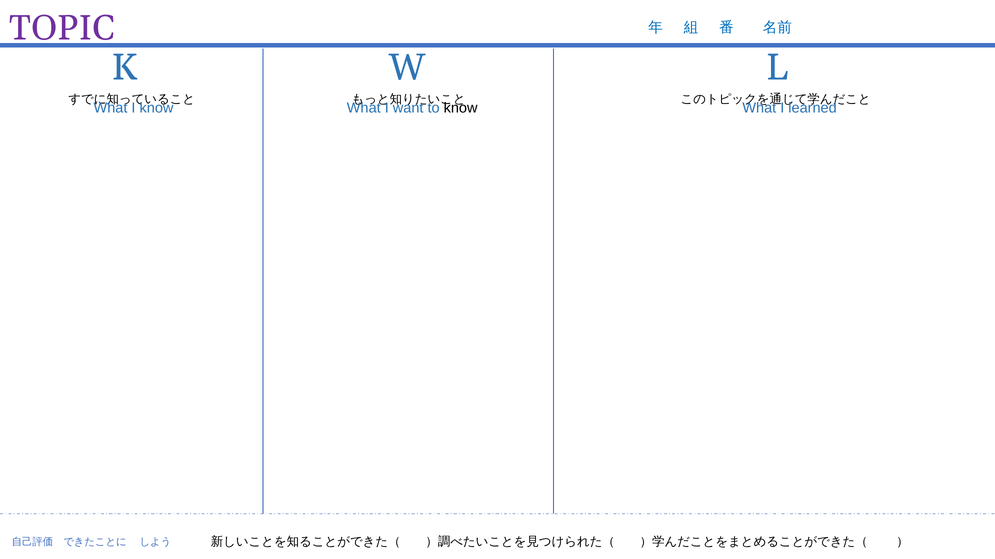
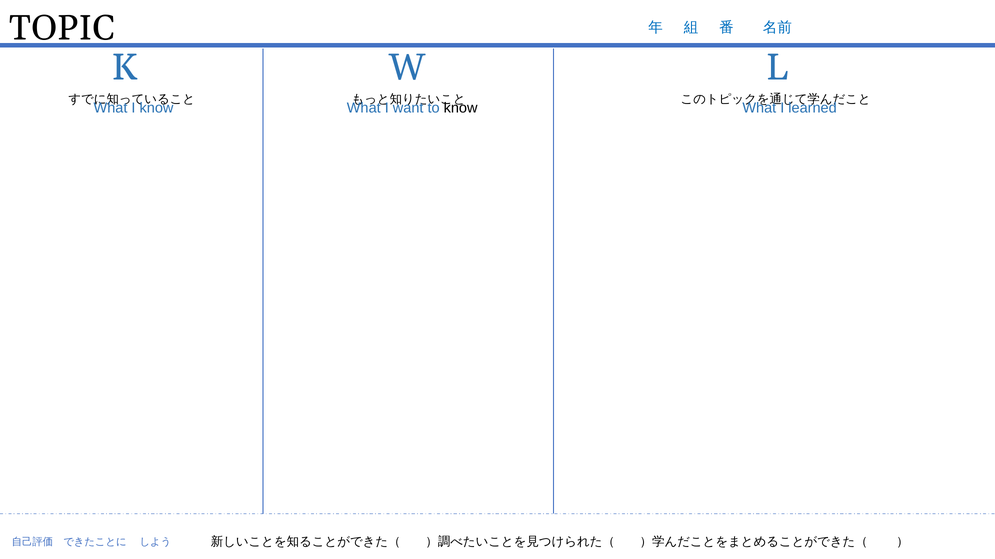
TOPIC colour: purple -> black
